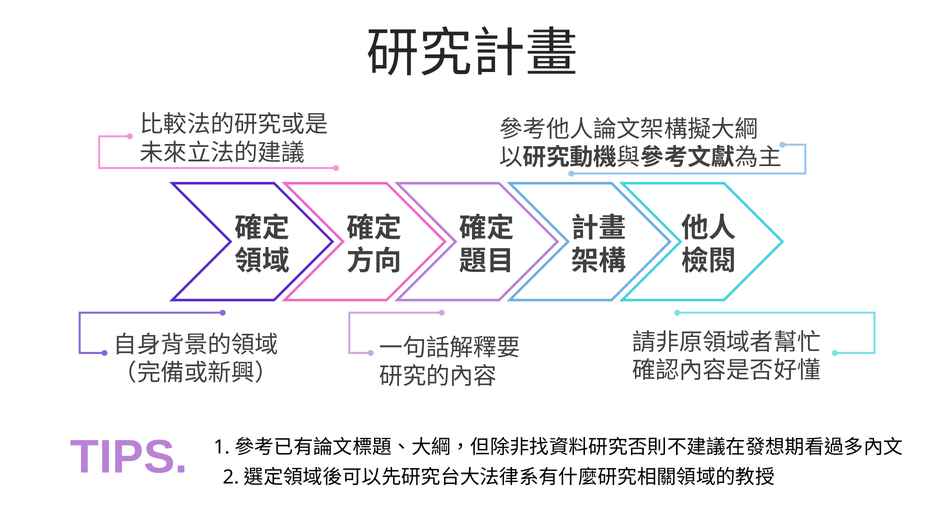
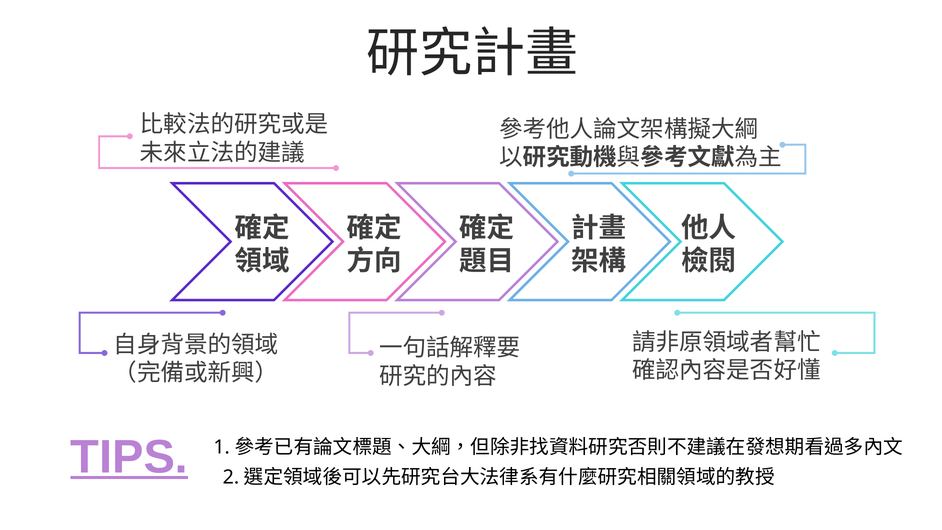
TIPS underline: none -> present
